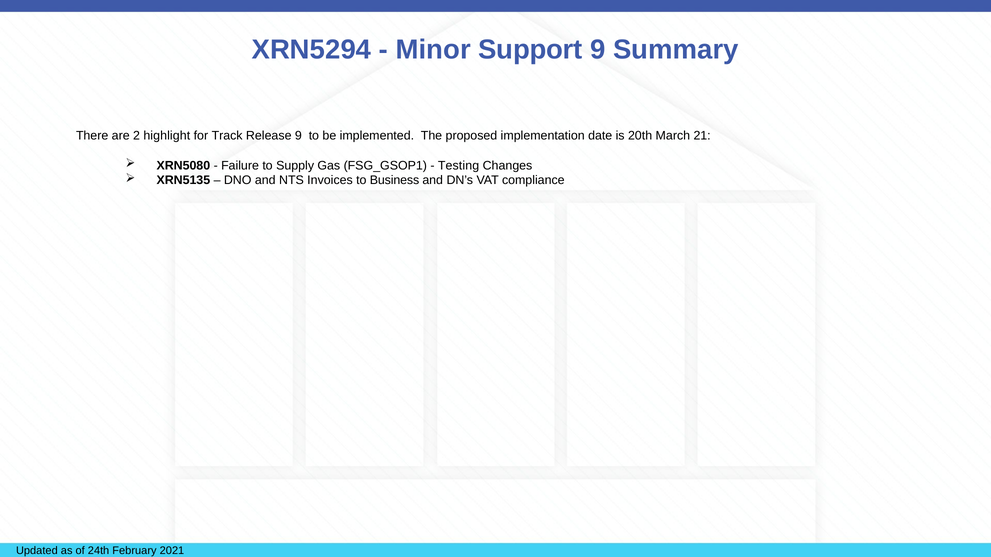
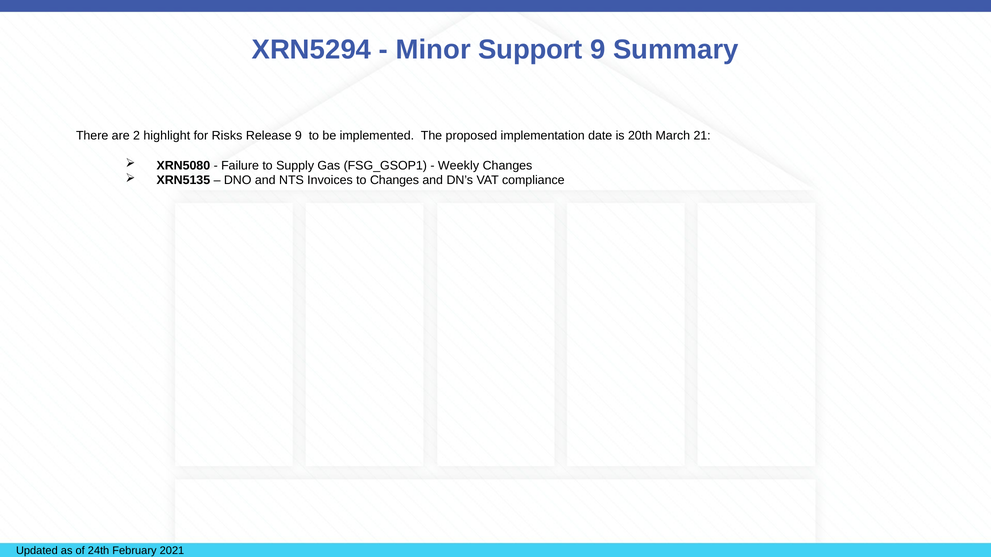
Track: Track -> Risks
Testing: Testing -> Weekly
to Business: Business -> Changes
